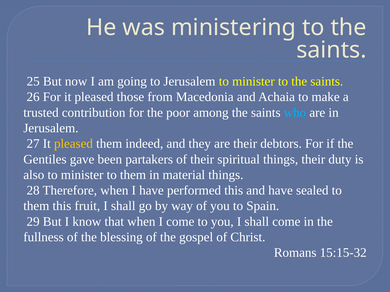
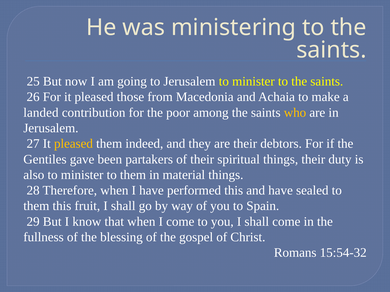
trusted: trusted -> landed
who colour: light blue -> yellow
15:15-32: 15:15-32 -> 15:54-32
